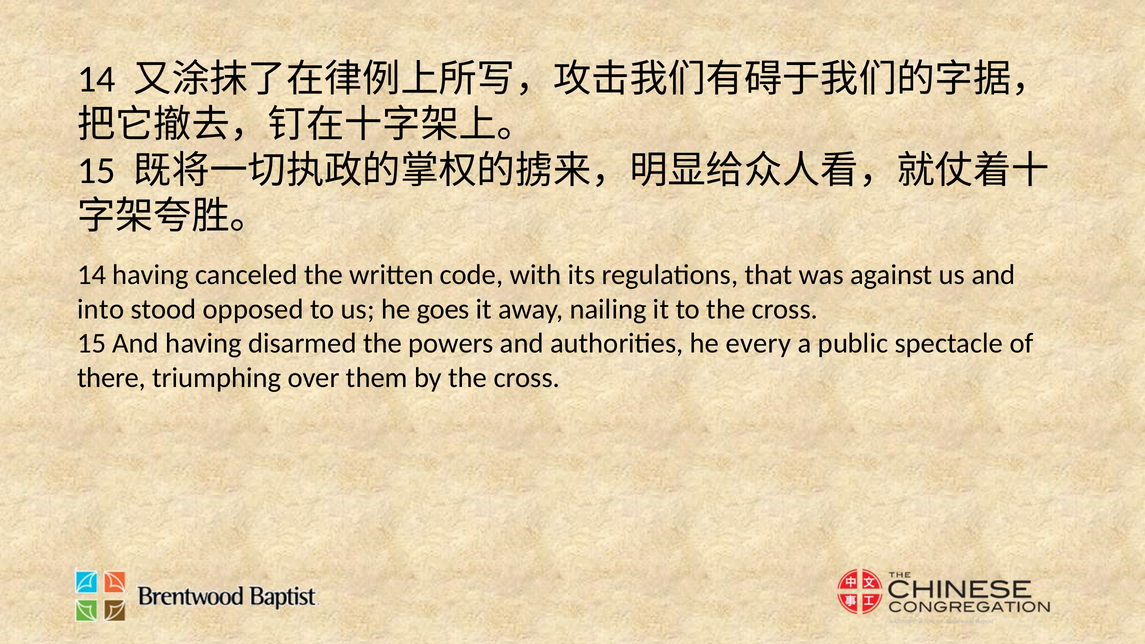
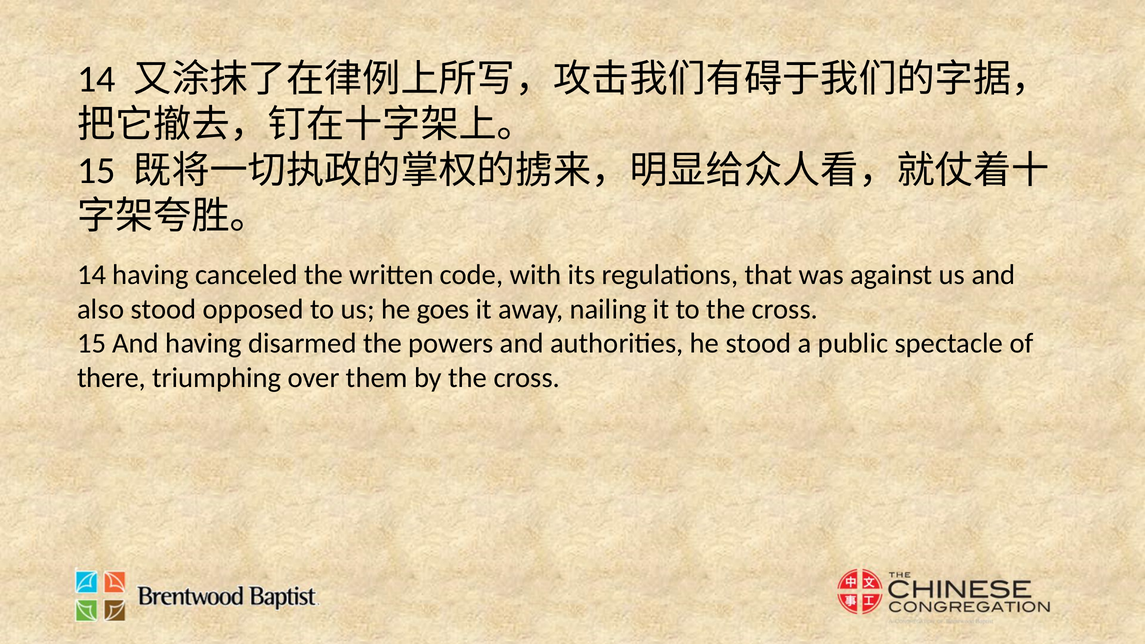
into: into -> also
he every: every -> stood
